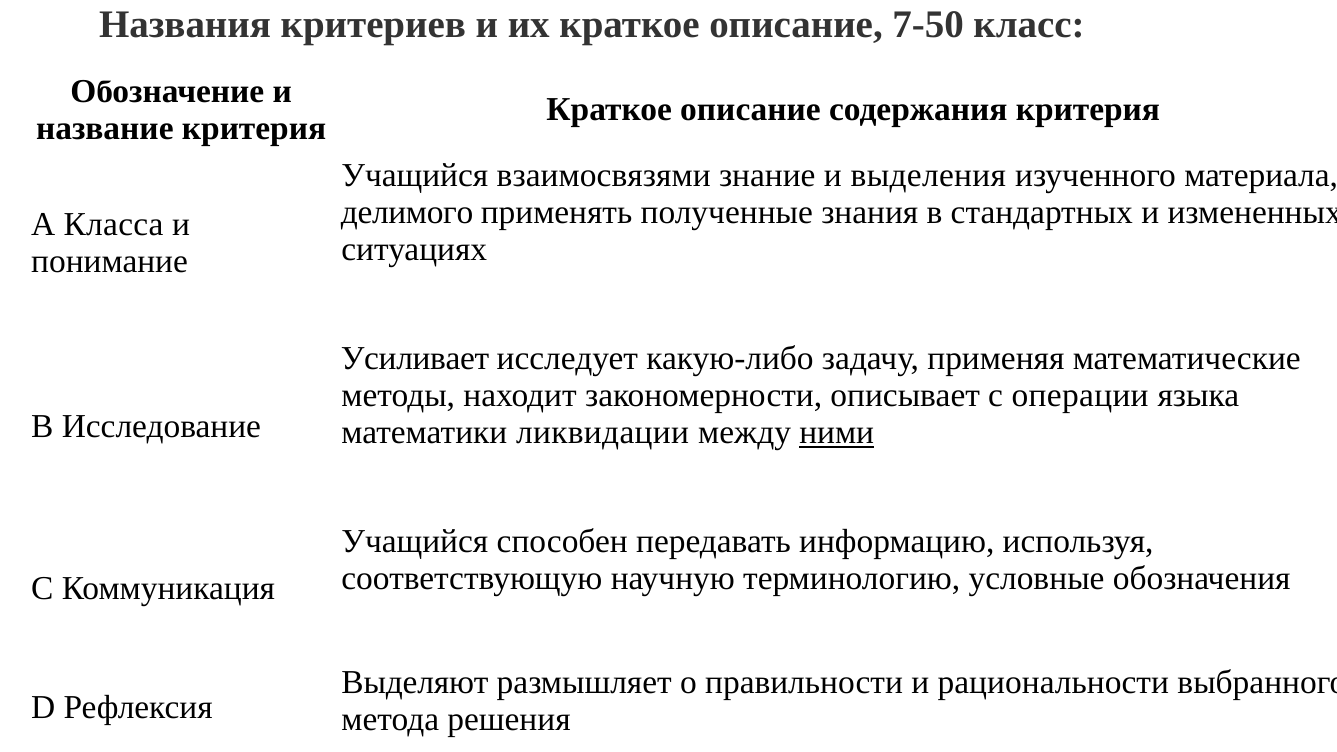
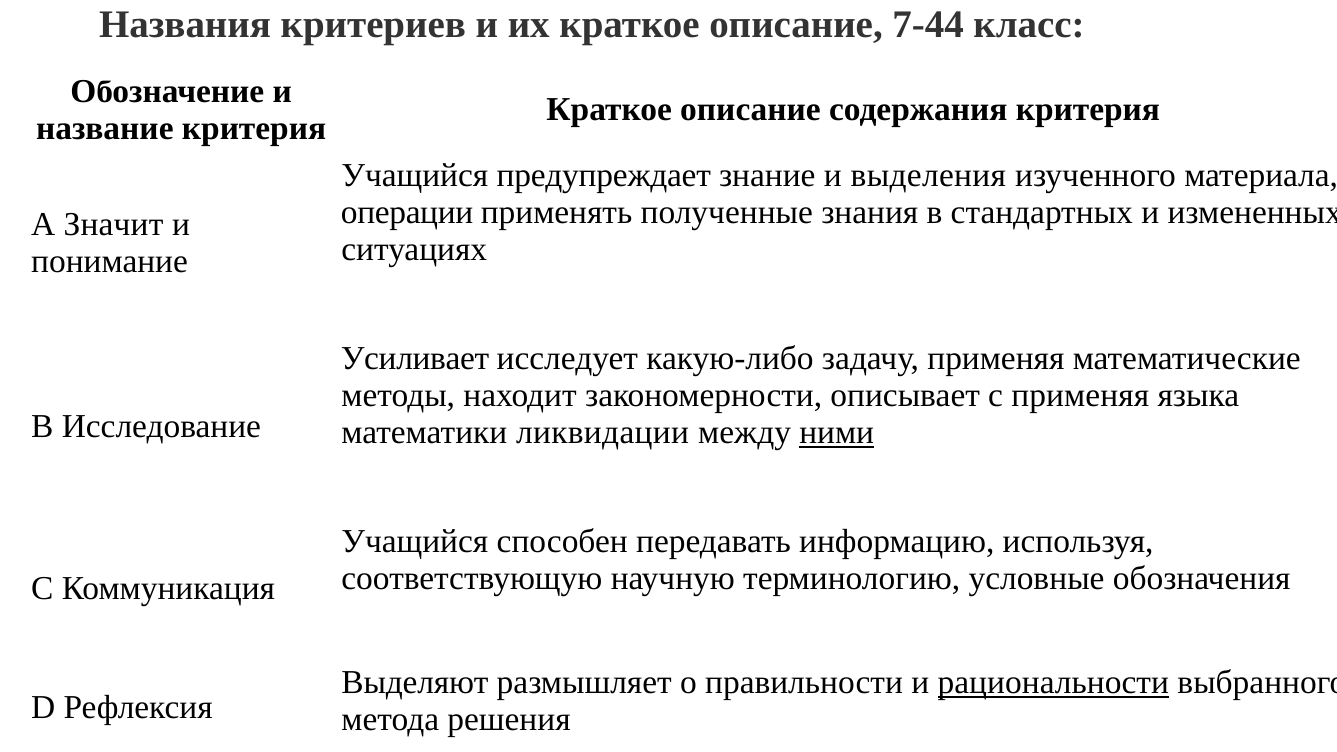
7-50: 7-50 -> 7-44
взаимосвязями: взаимосвязями -> предупреждает
делимого: делимого -> операции
Класса: Класса -> Значит
с операции: операции -> применяя
рациональности underline: none -> present
